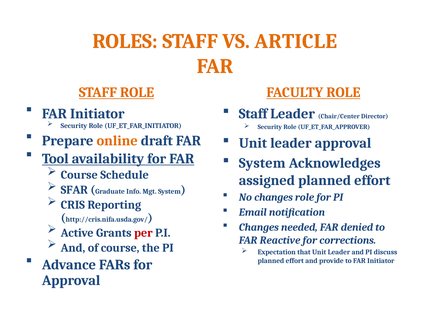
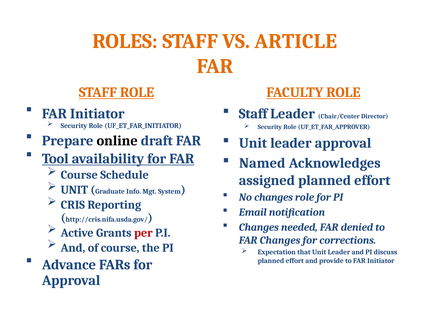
online colour: orange -> black
System at (262, 163): System -> Named
SFAR at (74, 190): SFAR -> UNIT
FAR Reactive: Reactive -> Changes
